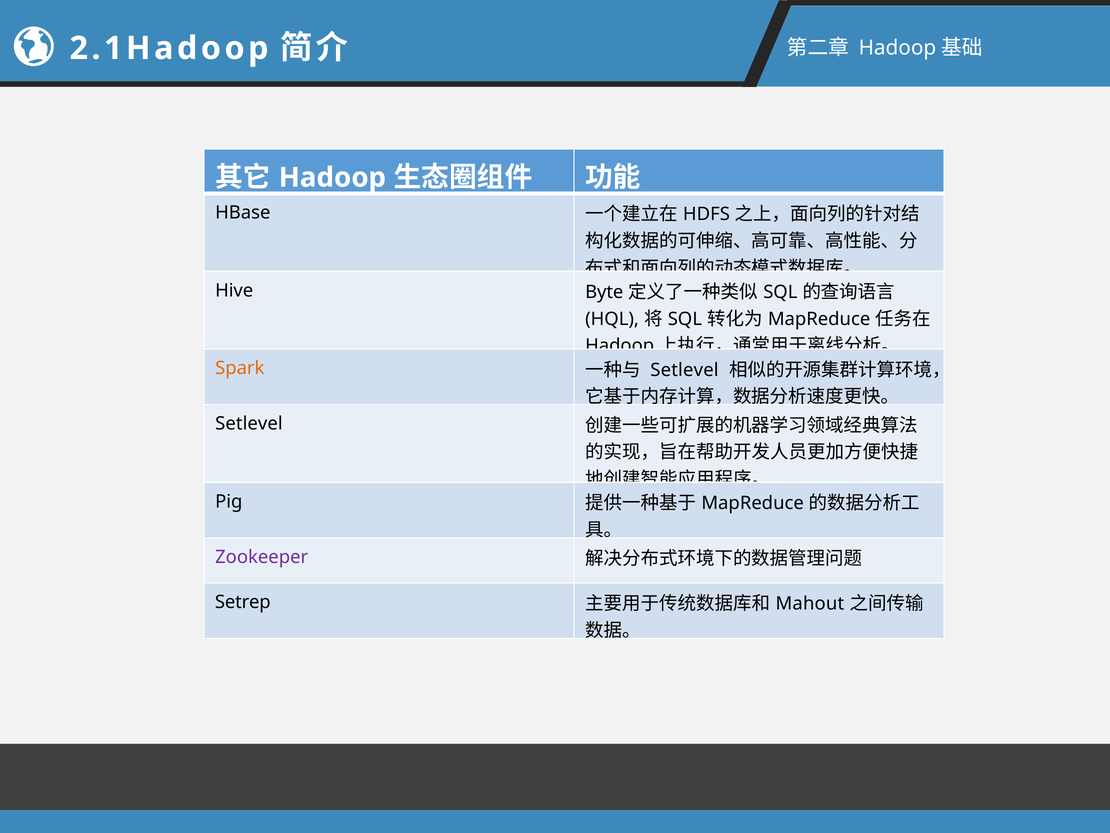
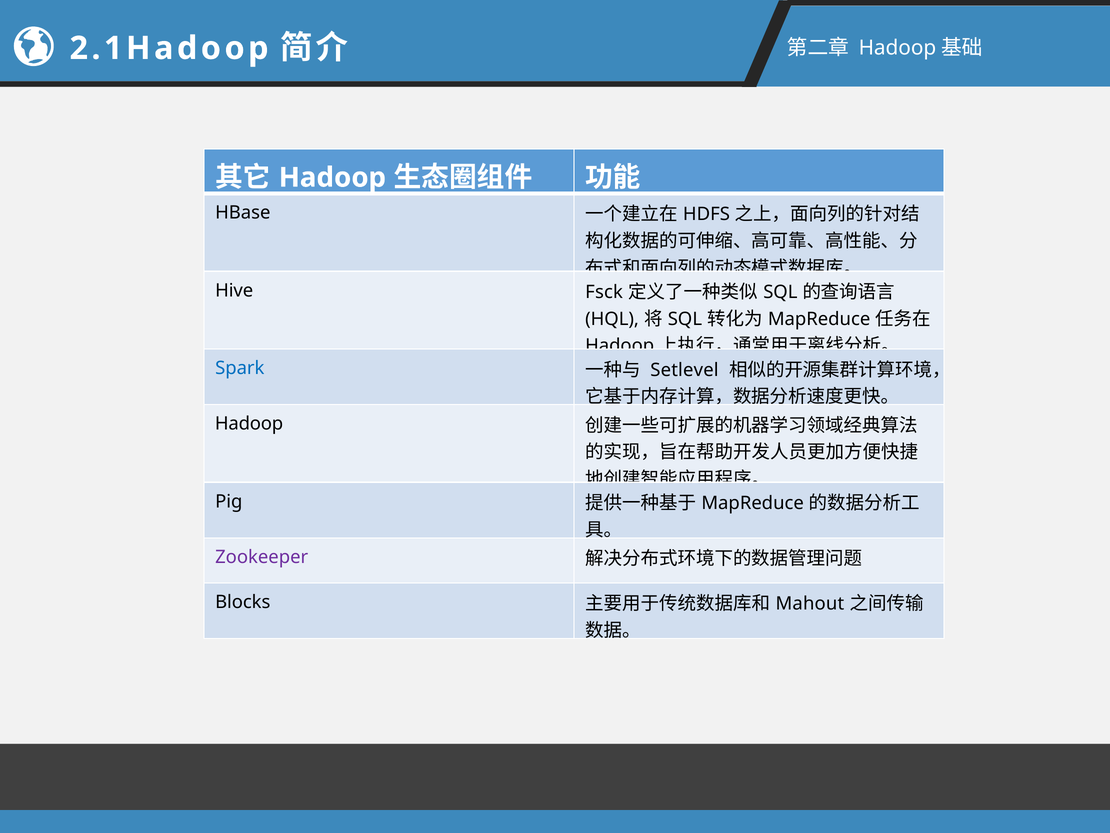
Byte: Byte -> Fsck
Spark colour: orange -> blue
Setlevel at (249, 424): Setlevel -> Hadoop
Setrep: Setrep -> Blocks
